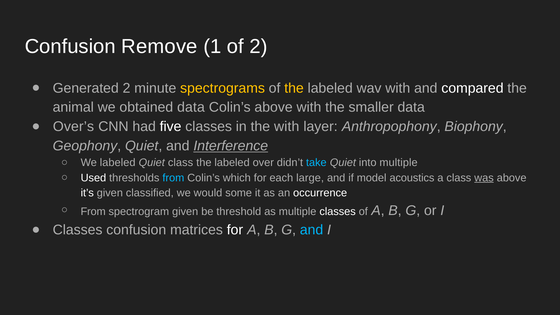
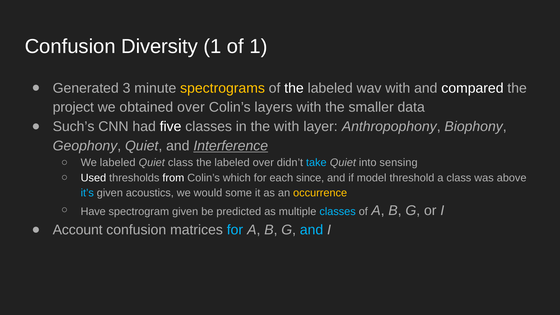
Remove: Remove -> Diversity
of 2: 2 -> 1
Generated 2: 2 -> 3
the at (294, 88) colour: yellow -> white
animal: animal -> project
obtained data: data -> over
Colin’s above: above -> layers
Over’s: Over’s -> Such’s
into multiple: multiple -> sensing
from at (173, 178) colour: light blue -> white
large: large -> since
acoustics: acoustics -> threshold
was underline: present -> none
it’s colour: white -> light blue
classified: classified -> acoustics
occurrence colour: white -> yellow
From at (93, 212): From -> Have
threshold: threshold -> predicted
classes at (338, 212) colour: white -> light blue
Classes at (78, 230): Classes -> Account
for at (235, 230) colour: white -> light blue
